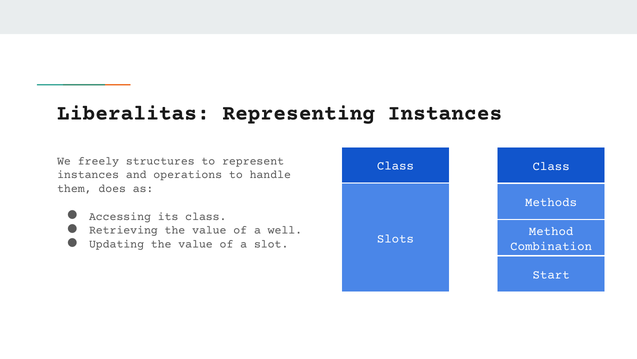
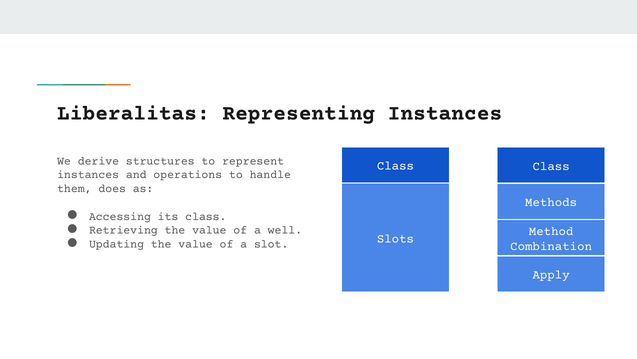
freely: freely -> derive
Start: Start -> Apply
